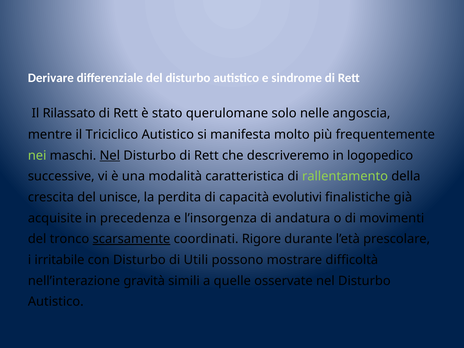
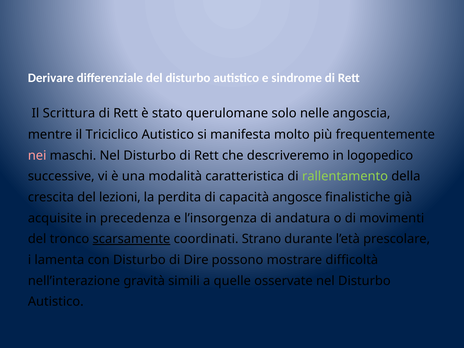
Rilassato: Rilassato -> Scrittura
nei colour: light green -> pink
Nel at (110, 155) underline: present -> none
unisce: unisce -> lezioni
evolutivi: evolutivi -> angosce
Rigore: Rigore -> Strano
irritabile: irritabile -> lamenta
Utili: Utili -> Dire
